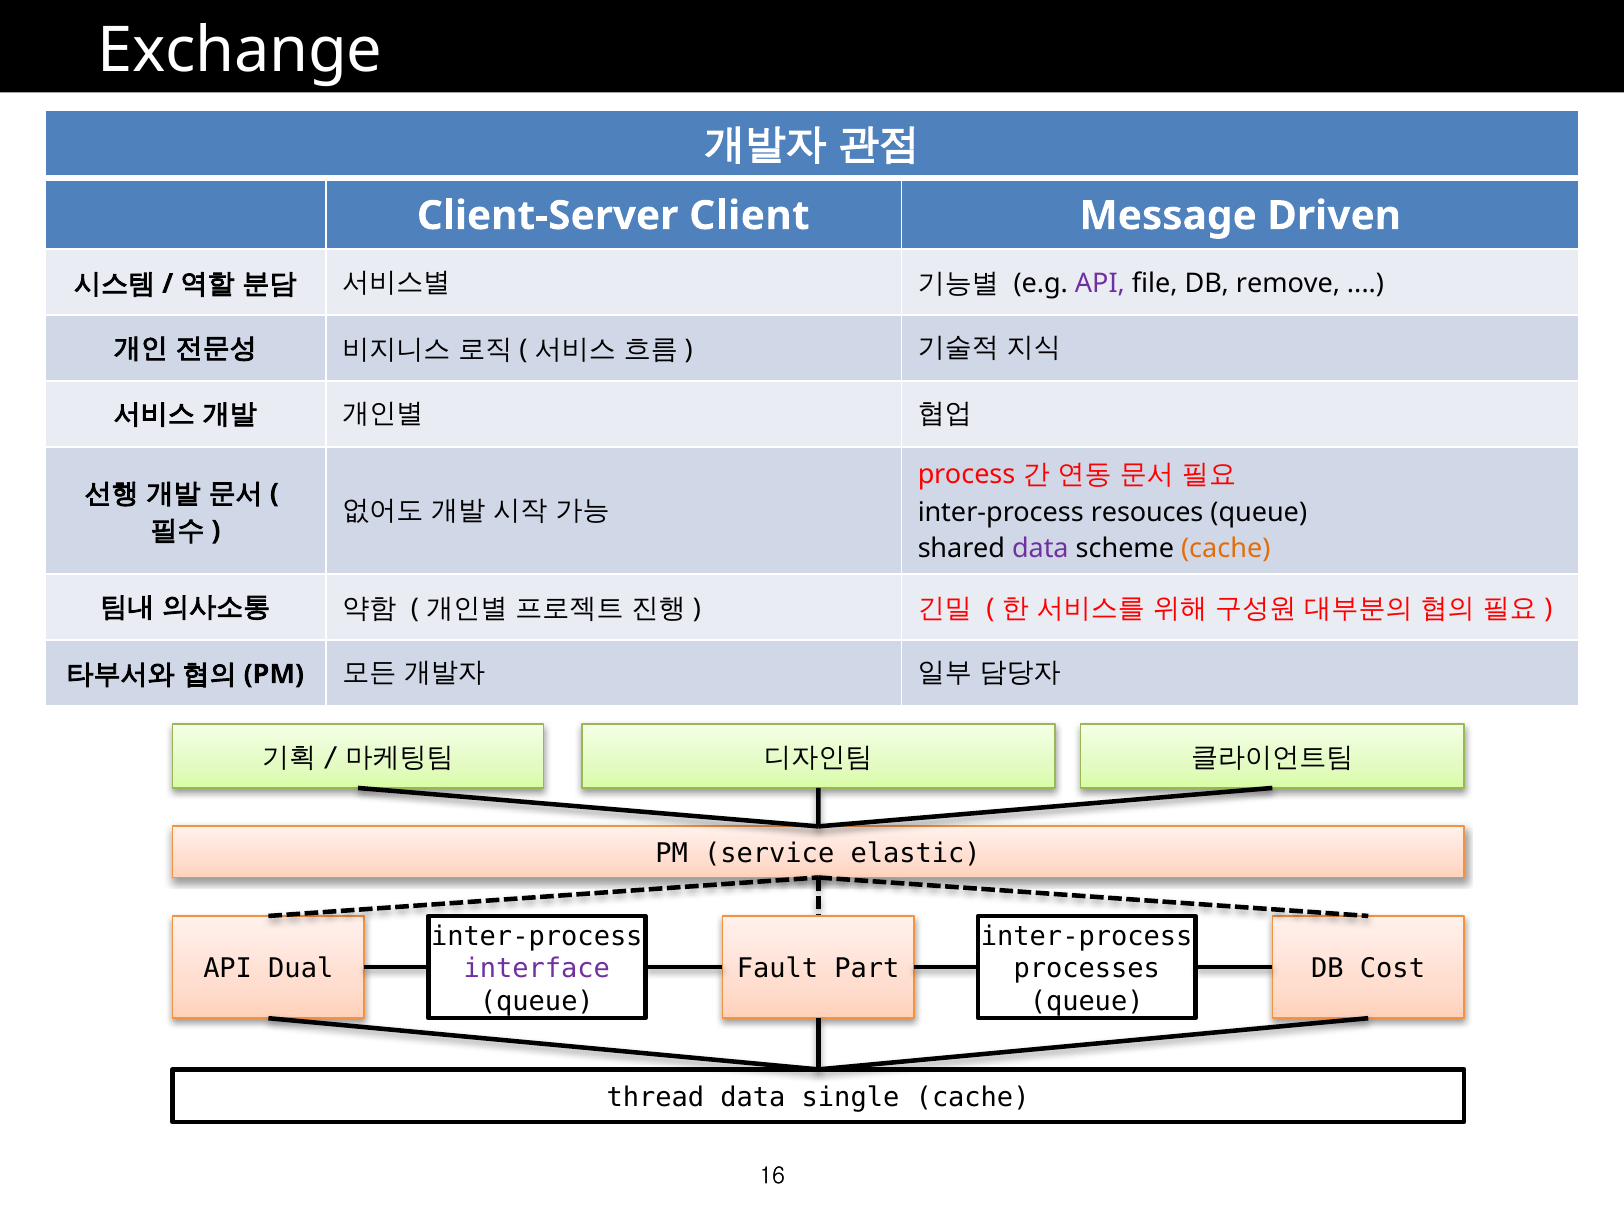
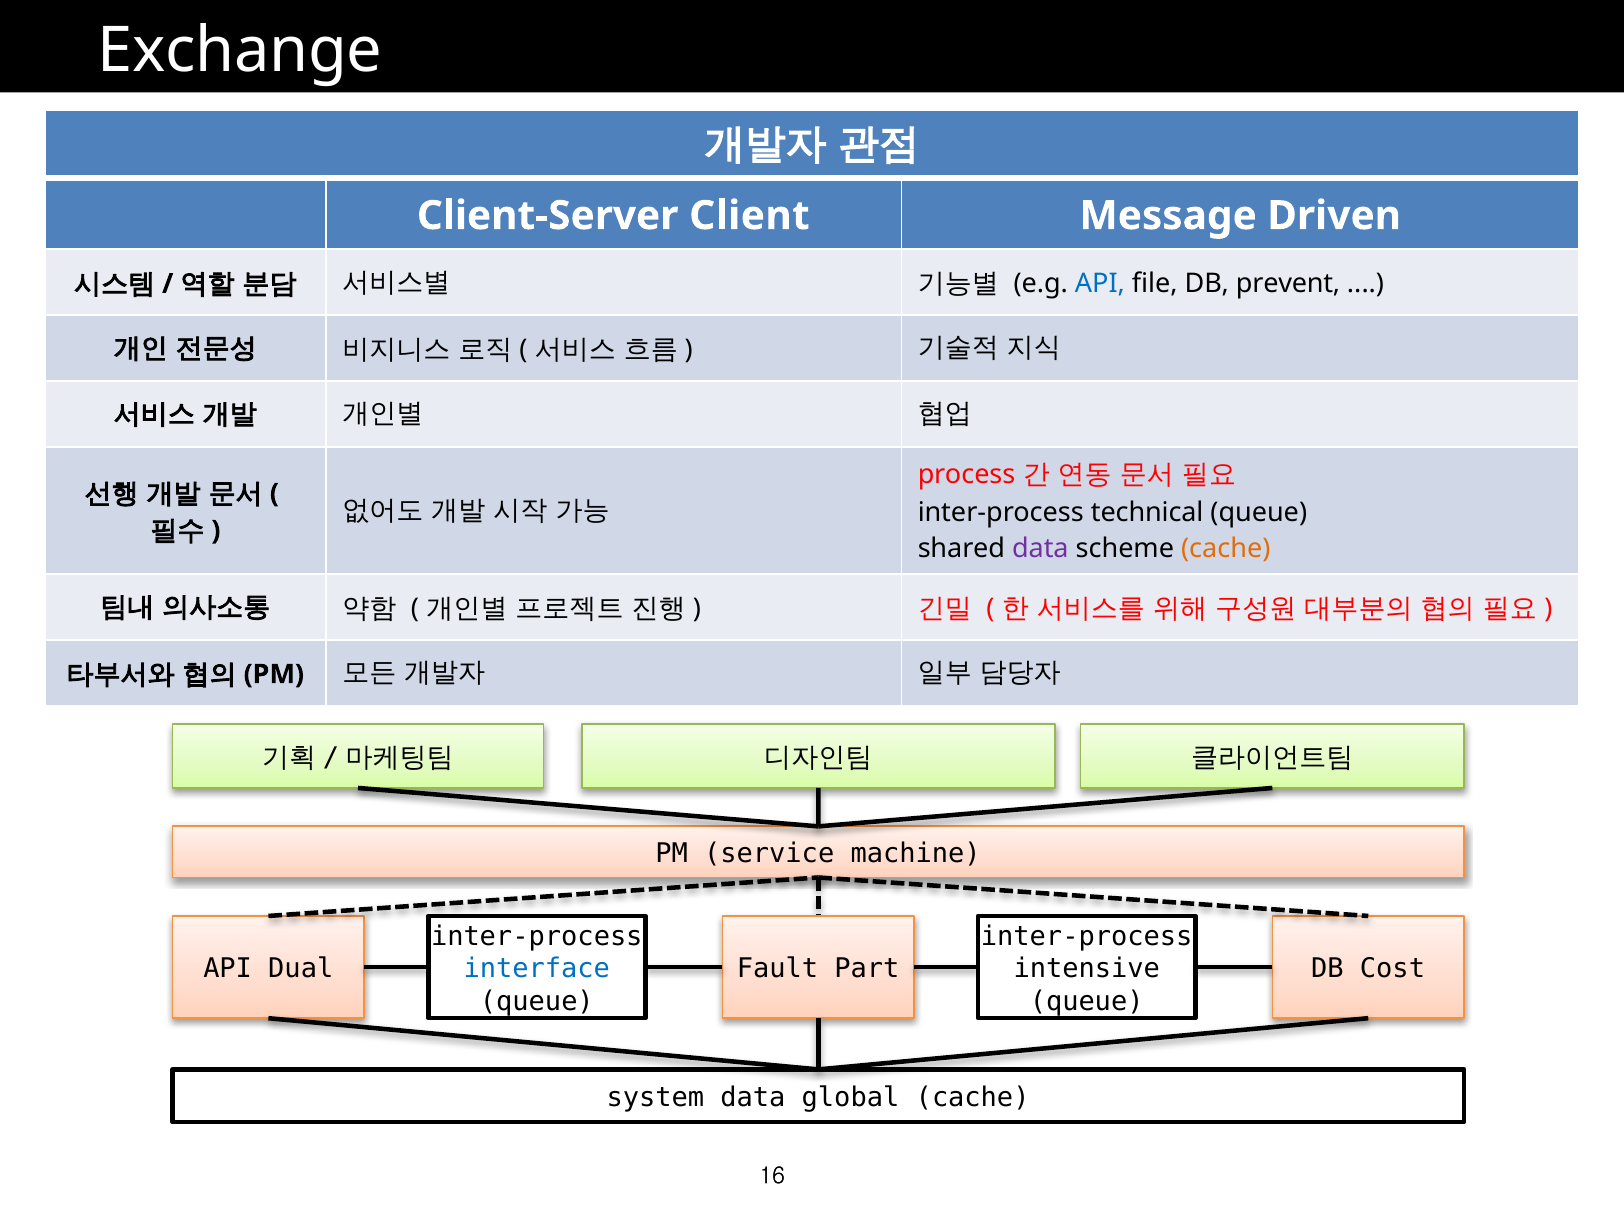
API at (1100, 284) colour: purple -> blue
remove: remove -> prevent
resouces: resouces -> technical
elastic: elastic -> machine
interface colour: purple -> blue
processes: processes -> intensive
thread: thread -> system
single: single -> global
